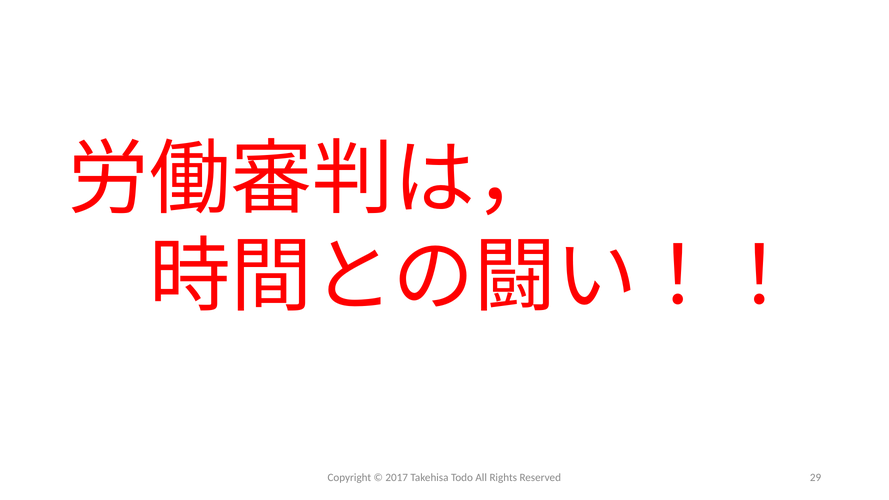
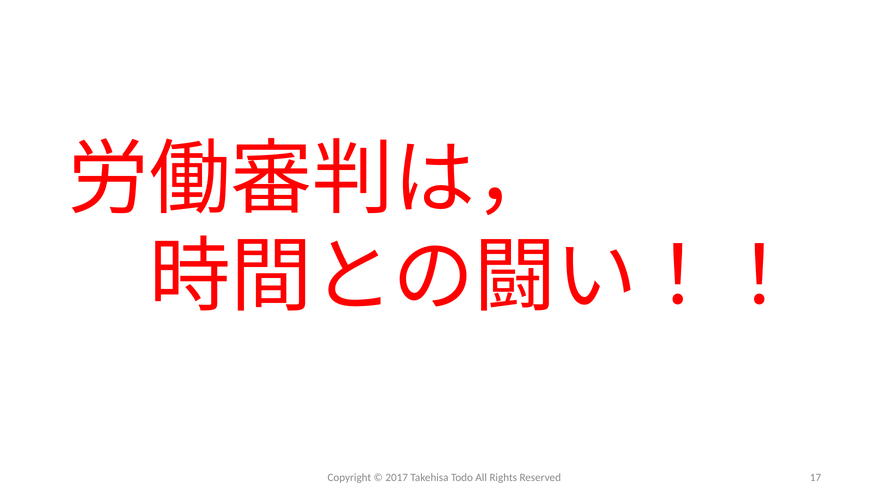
29: 29 -> 17
